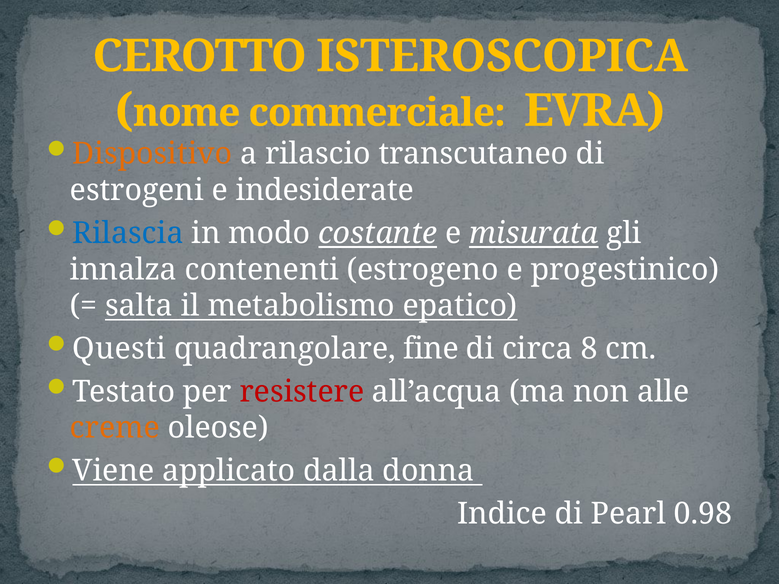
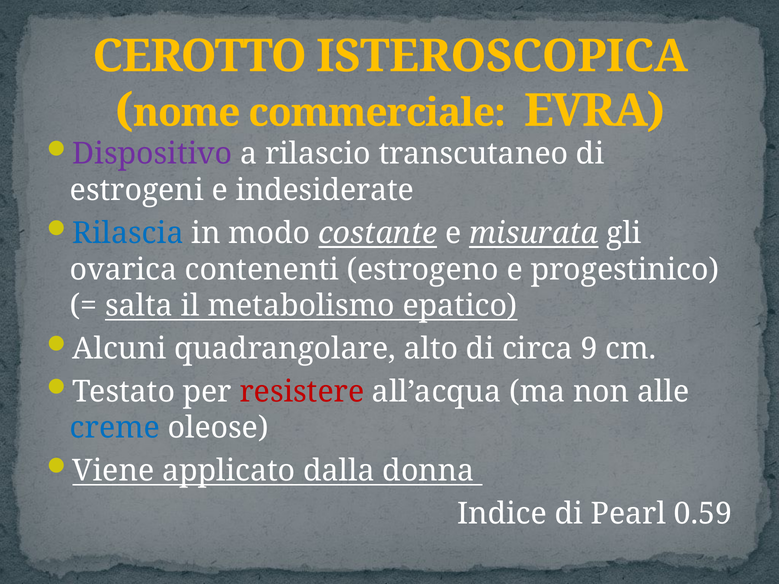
Dispositivo colour: orange -> purple
innalza: innalza -> ovarica
Questi: Questi -> Alcuni
fine: fine -> alto
8: 8 -> 9
creme colour: orange -> blue
0.98: 0.98 -> 0.59
